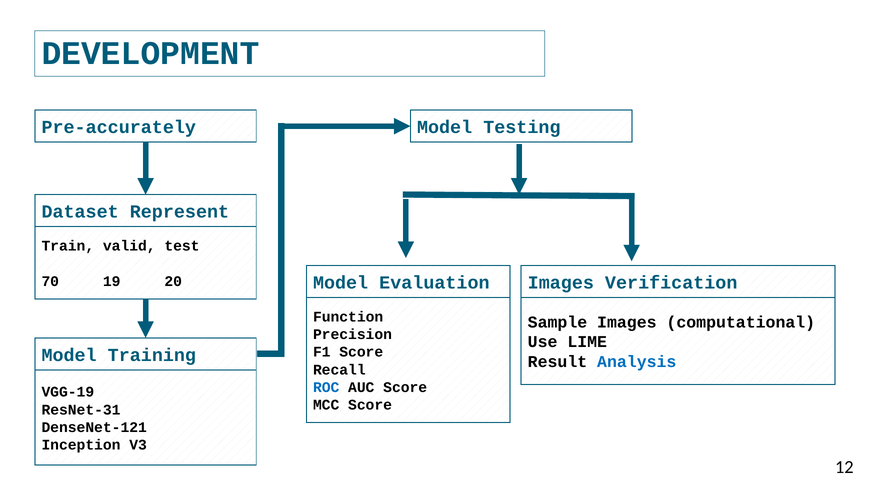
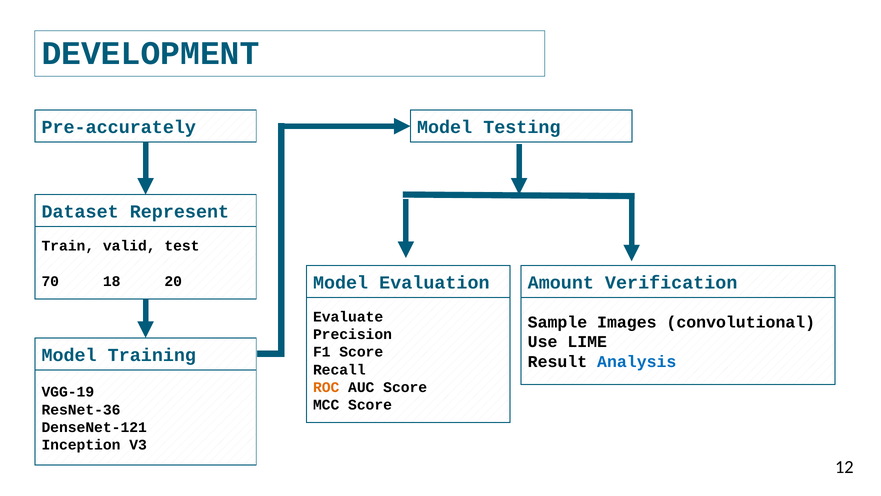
Images at (561, 282): Images -> Amount
19: 19 -> 18
Function: Function -> Evaluate
computational: computational -> convolutional
ROC colour: blue -> orange
ResNet-31: ResNet-31 -> ResNet-36
